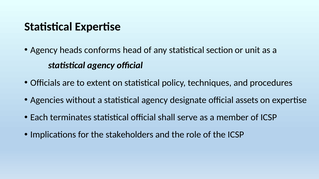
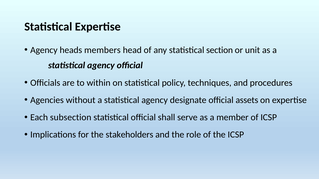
conforms: conforms -> members
extent: extent -> within
terminates: terminates -> subsection
